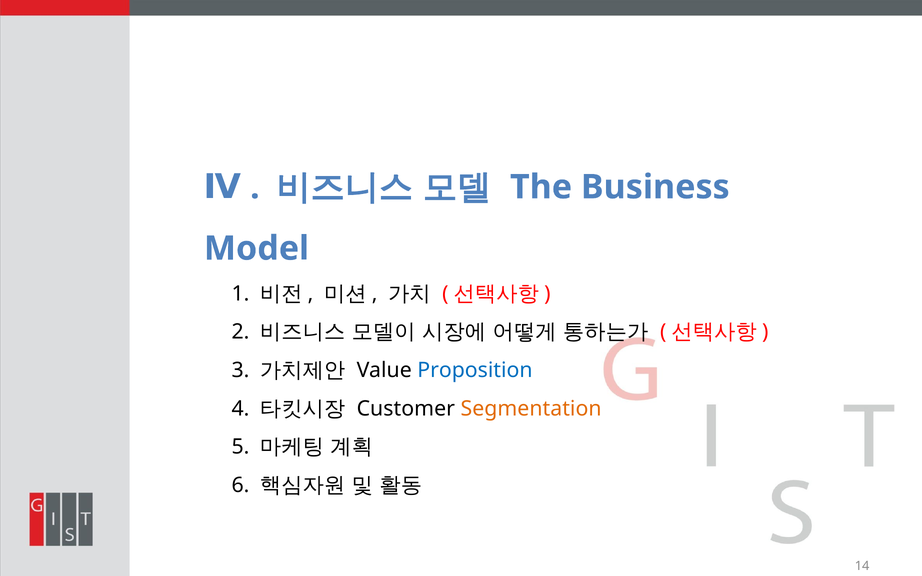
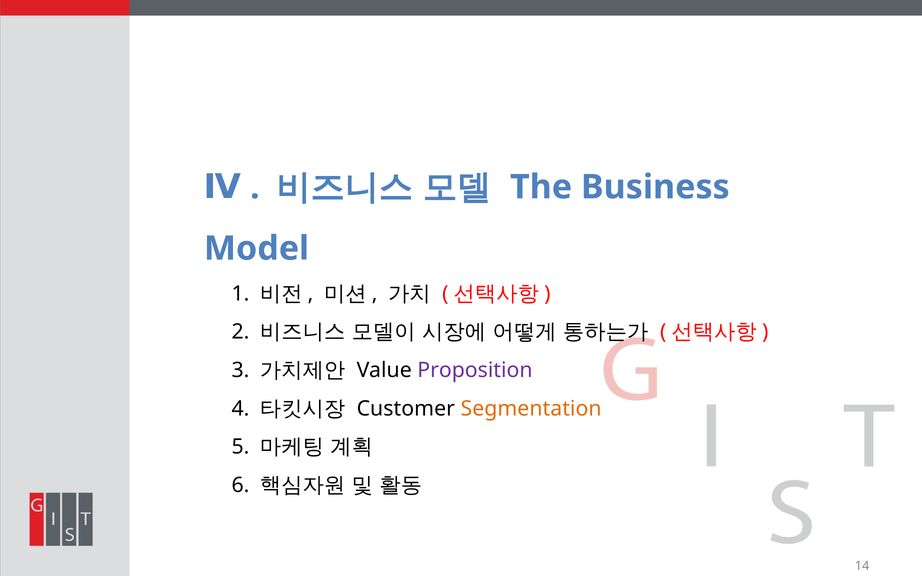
Proposition colour: blue -> purple
